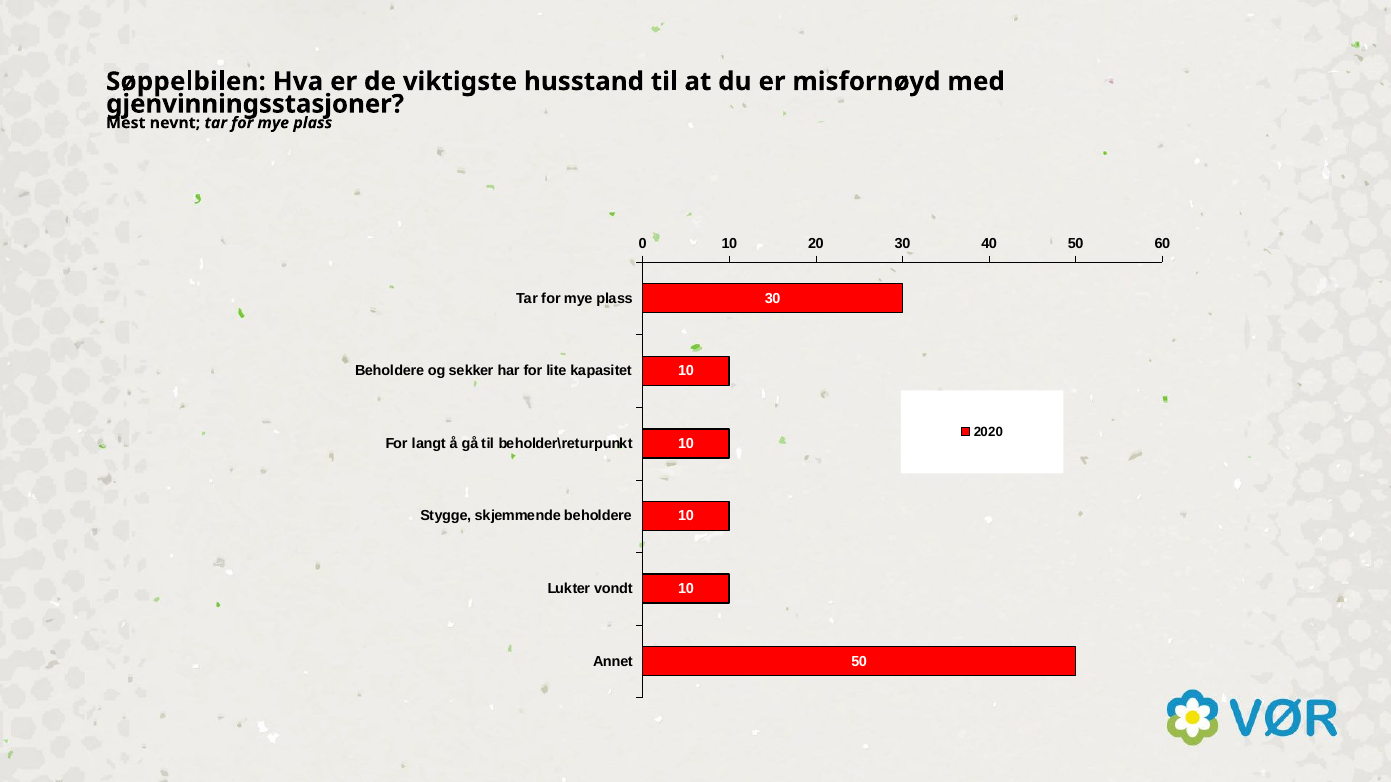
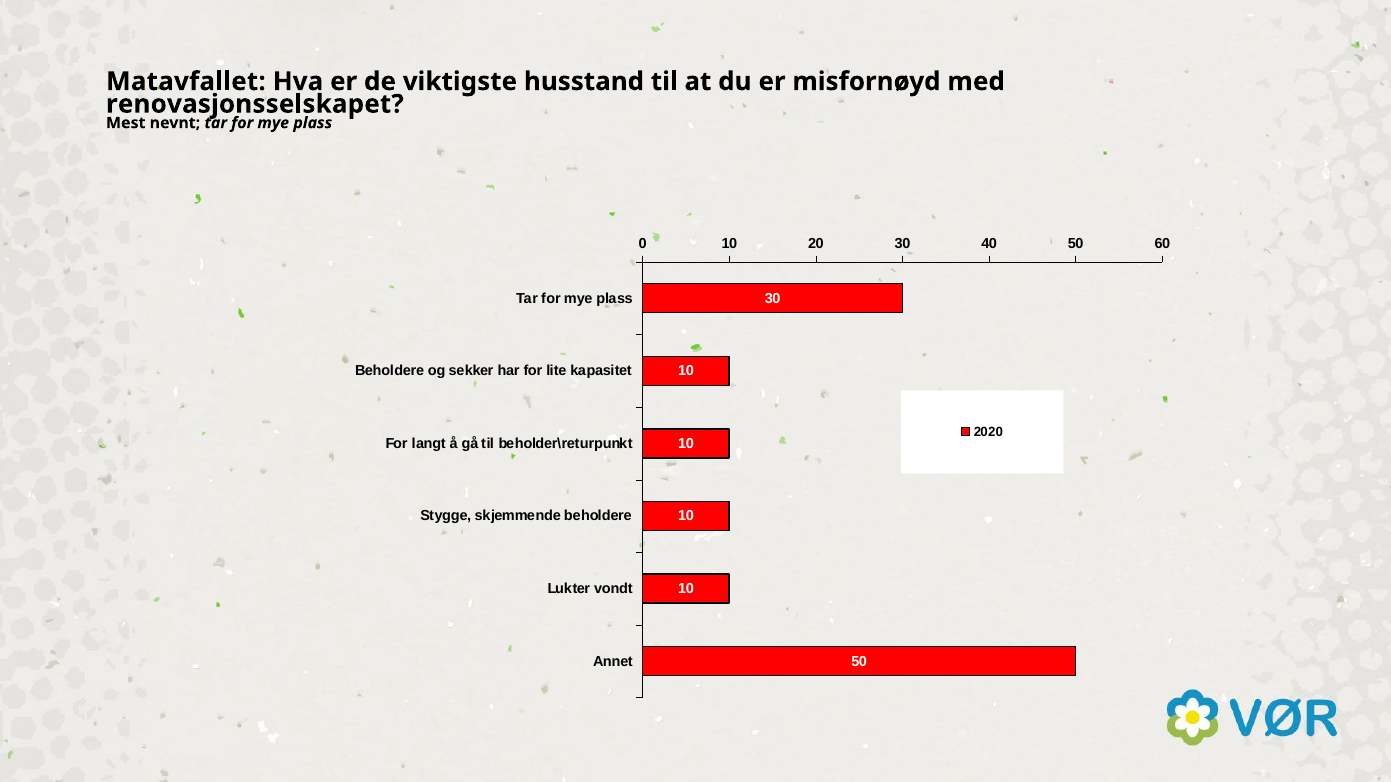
Søppelbilen: Søppelbilen -> Matavfallet
gjenvinningsstasjoner: gjenvinningsstasjoner -> renovasjonsselskapet
